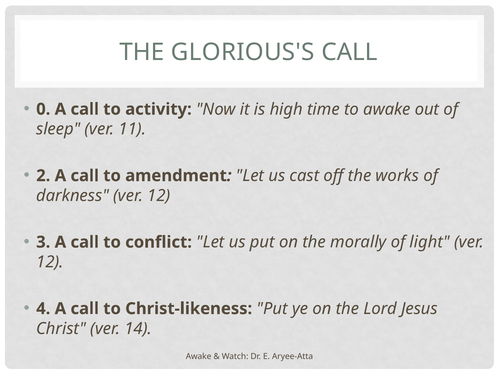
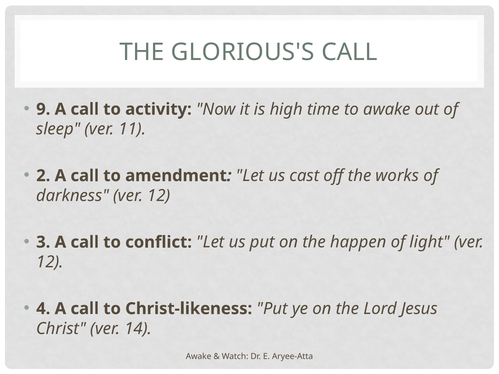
0: 0 -> 9
morally: morally -> happen
